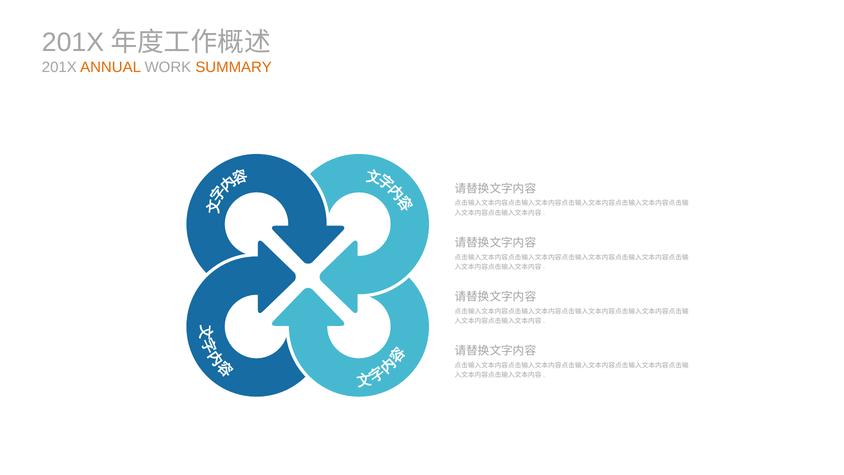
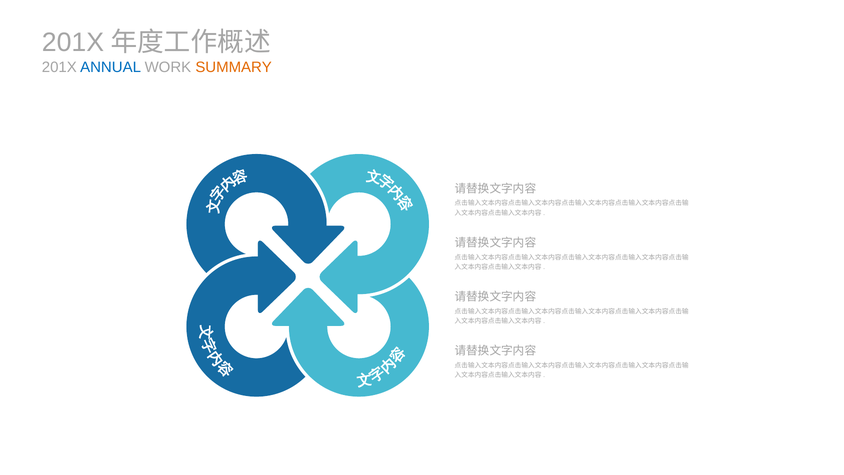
ANNUAL colour: orange -> blue
